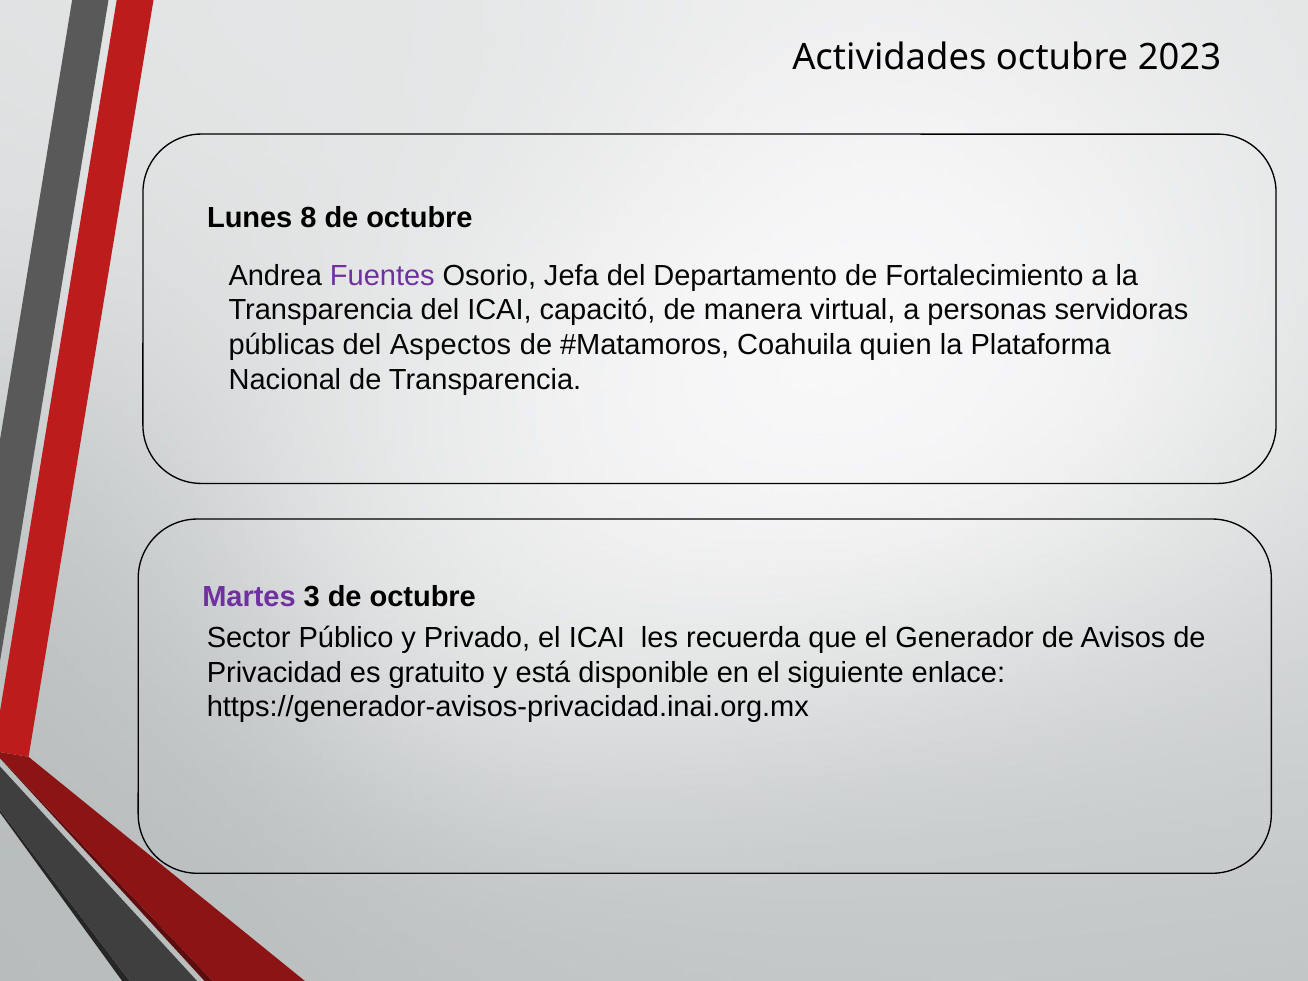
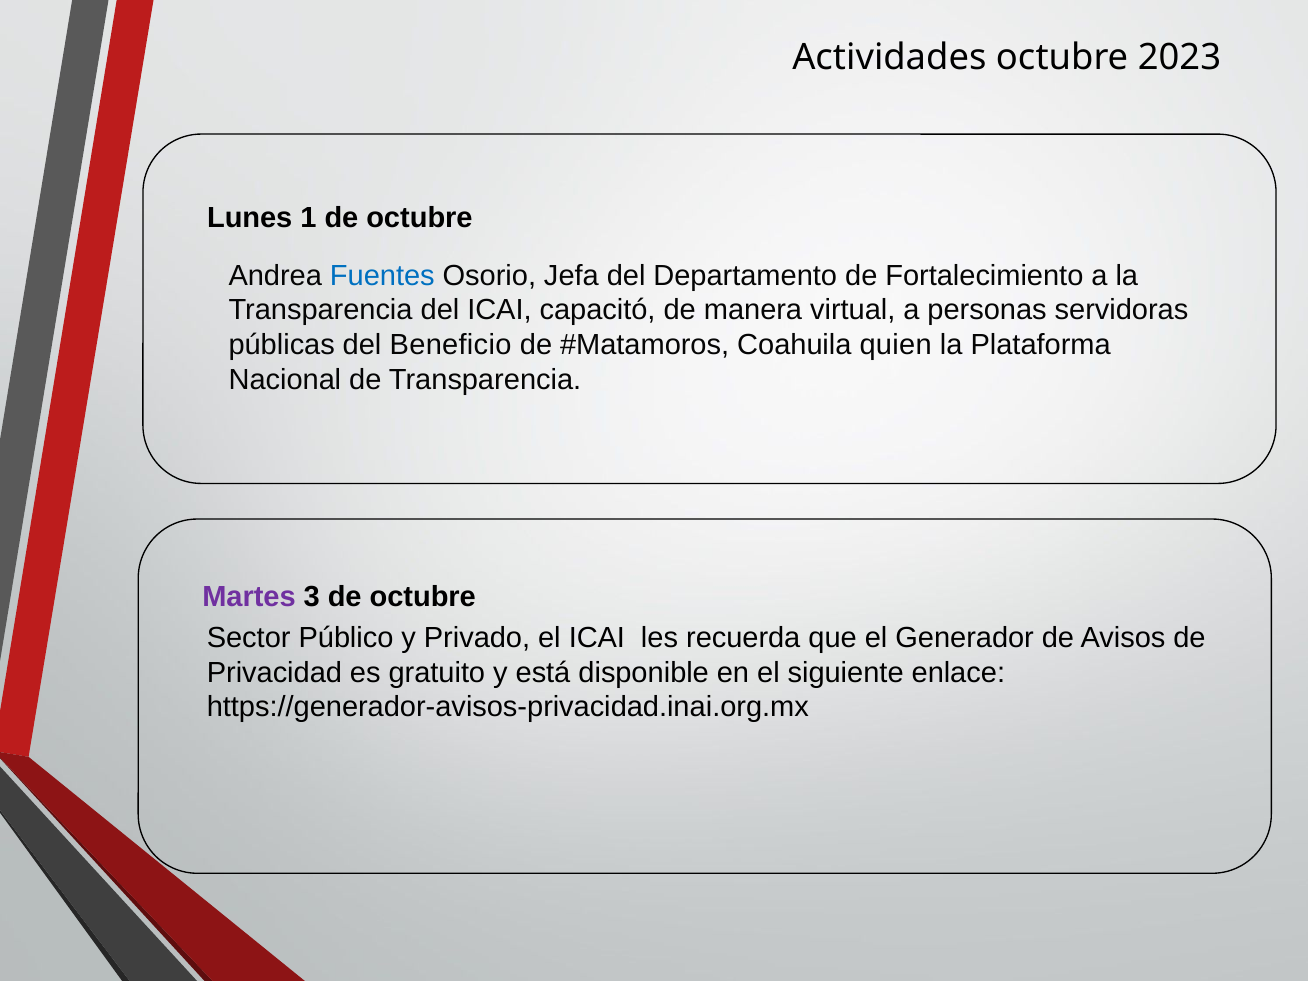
8: 8 -> 1
Fuentes colour: purple -> blue
Aspectos: Aspectos -> Beneficio
